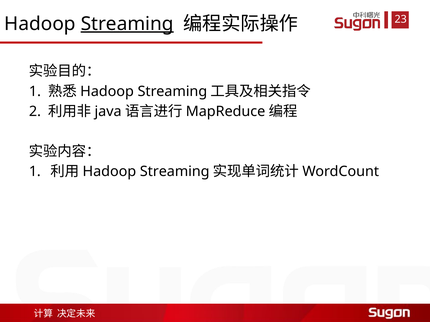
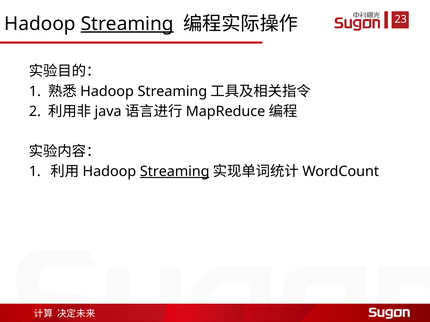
Streaming at (175, 172) underline: none -> present
